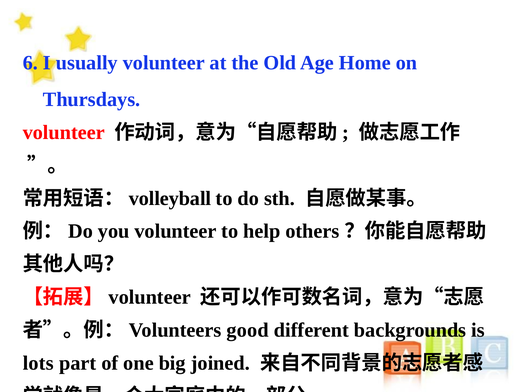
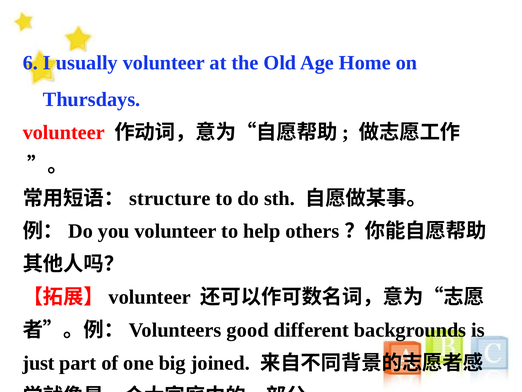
volleyball: volleyball -> structure
lots: lots -> just
